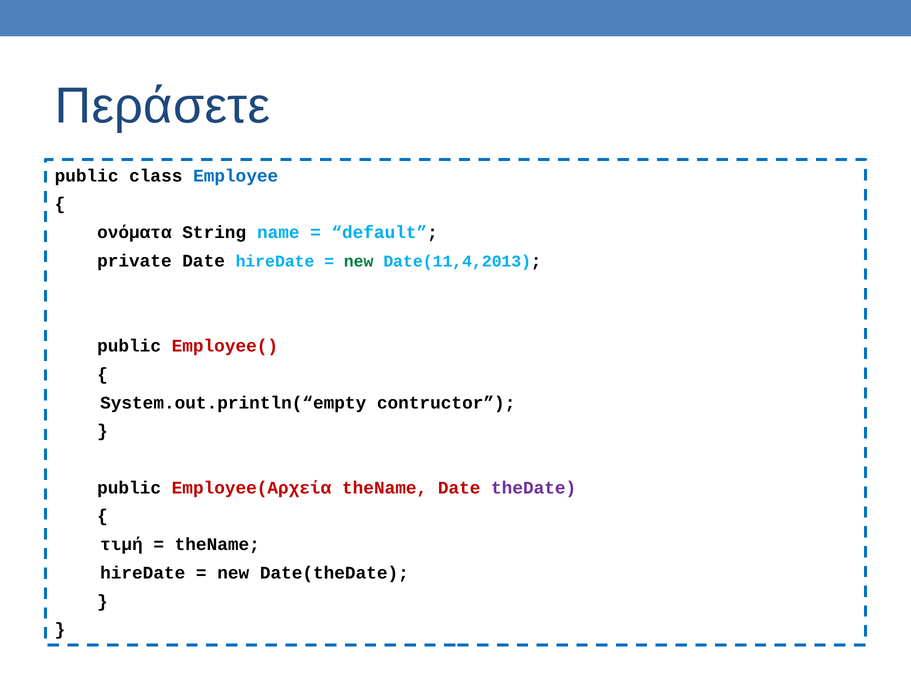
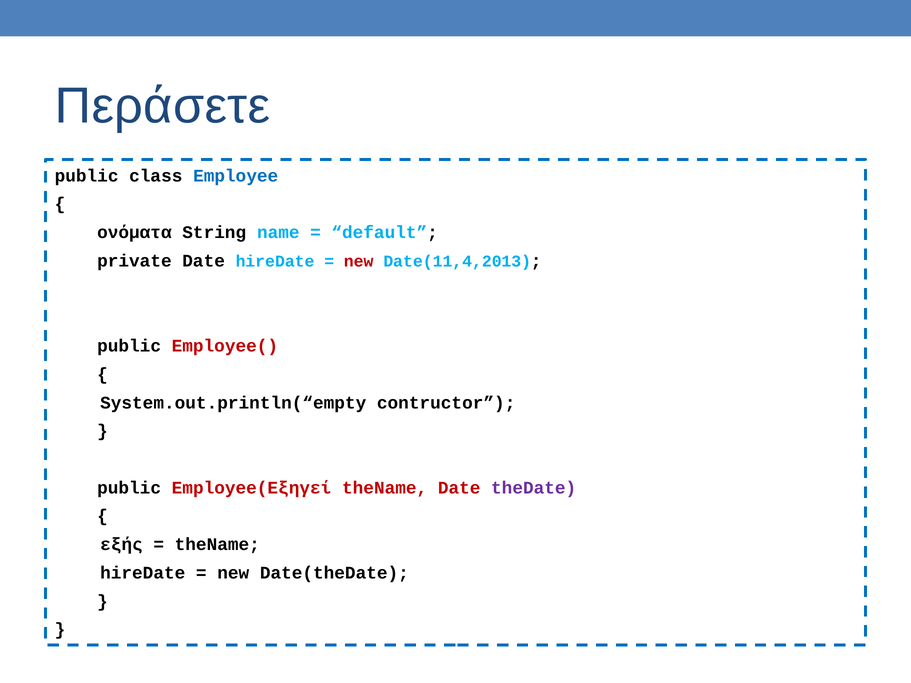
new at (359, 261) colour: green -> red
Employee(Αρχεία: Employee(Αρχεία -> Employee(Εξηγεί
τιμή: τιμή -> εξής
